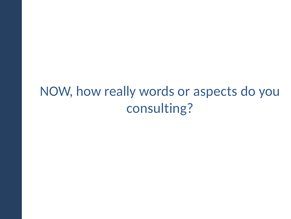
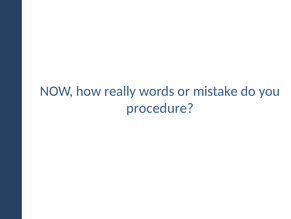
aspects: aspects -> mistake
consulting: consulting -> procedure
